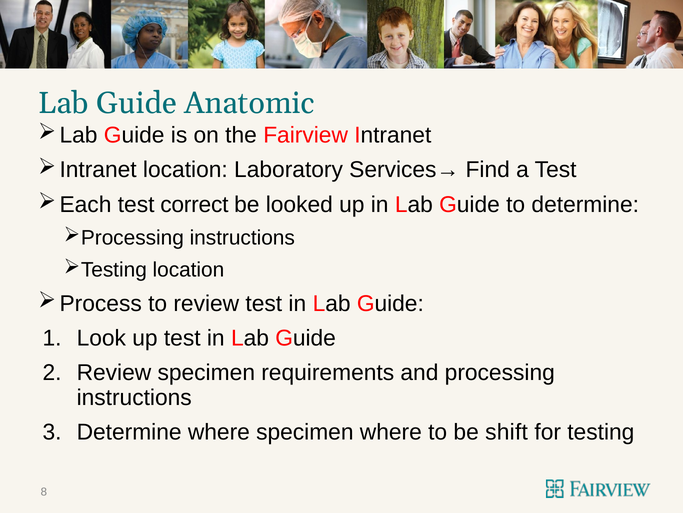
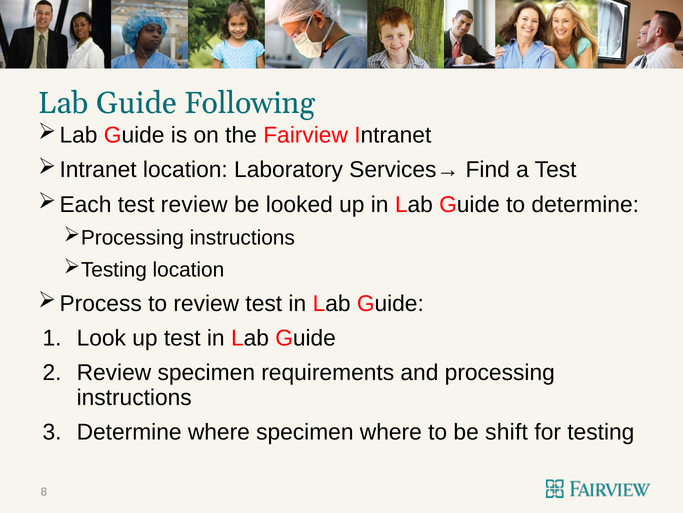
Anatomic: Anatomic -> Following
test correct: correct -> review
